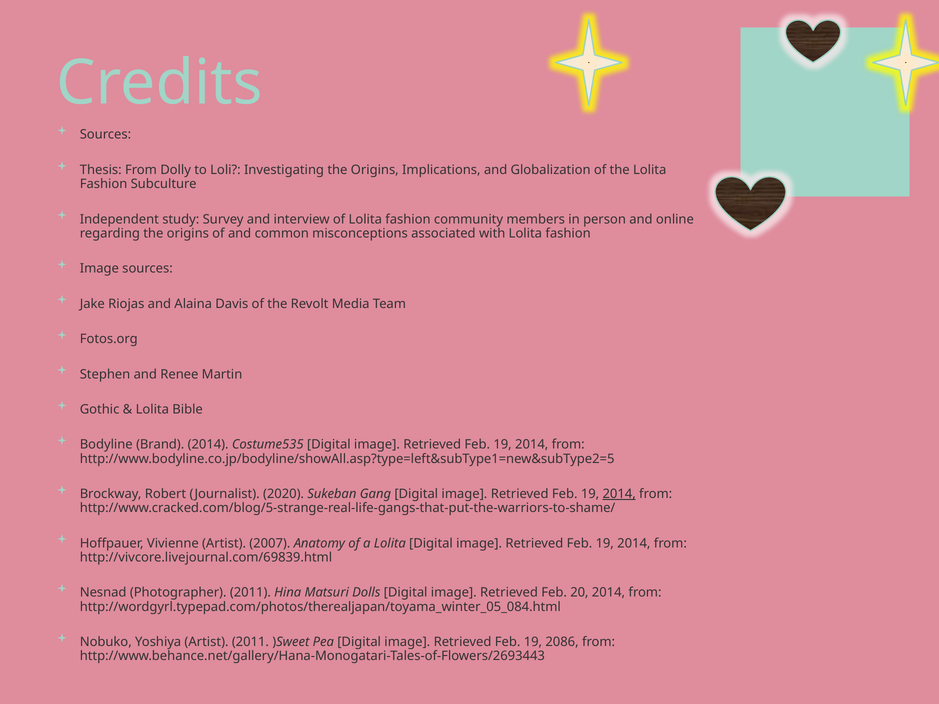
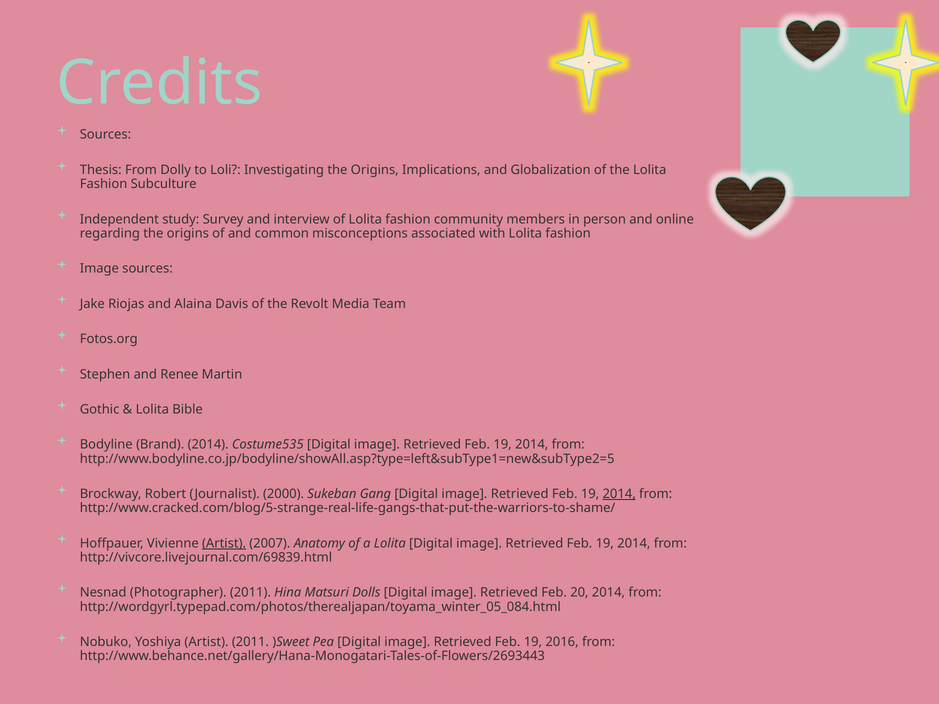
2020: 2020 -> 2000
Artist at (224, 544) underline: none -> present
2086: 2086 -> 2016
